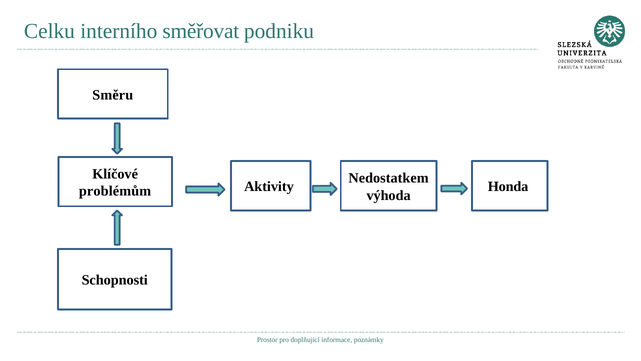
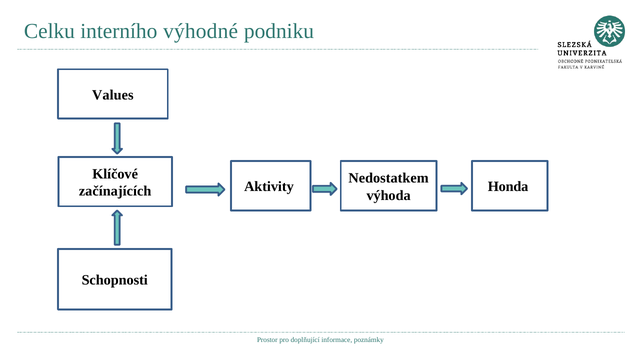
směřovat: směřovat -> výhodné
Směru: Směru -> Values
problémům: problémům -> začínajících
